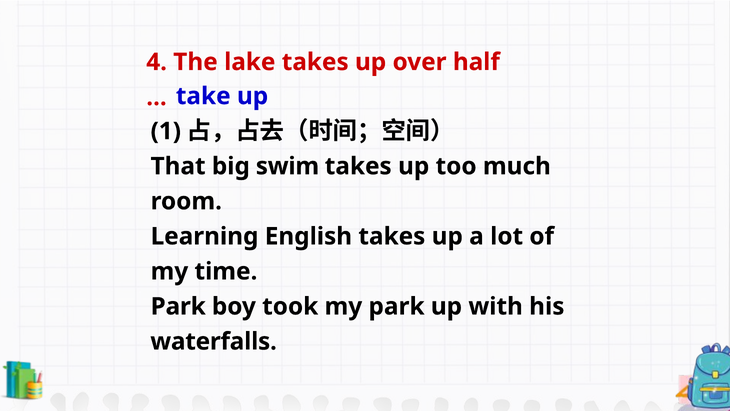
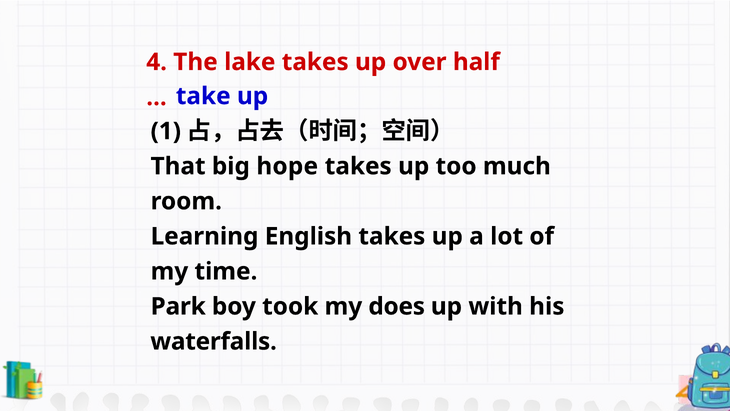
swim: swim -> hope
my park: park -> does
